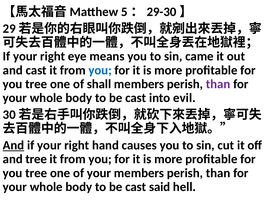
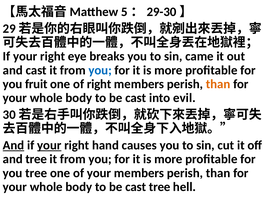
means: means -> breaks
tree at (36, 84): tree -> fruit
of shall: shall -> right
than at (218, 84) colour: purple -> orange
your at (49, 145) underline: none -> present
cast said: said -> tree
